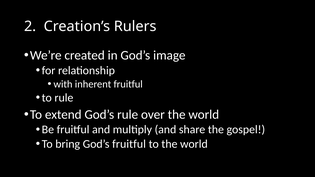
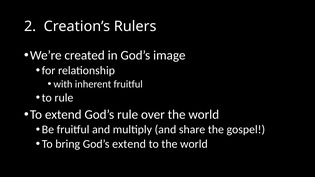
God’s fruitful: fruitful -> extend
